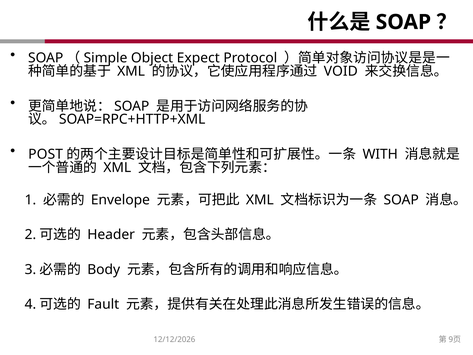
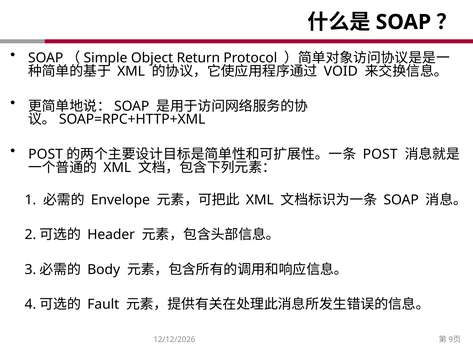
Expect: Expect -> Return
WITH at (380, 154): WITH -> POST
